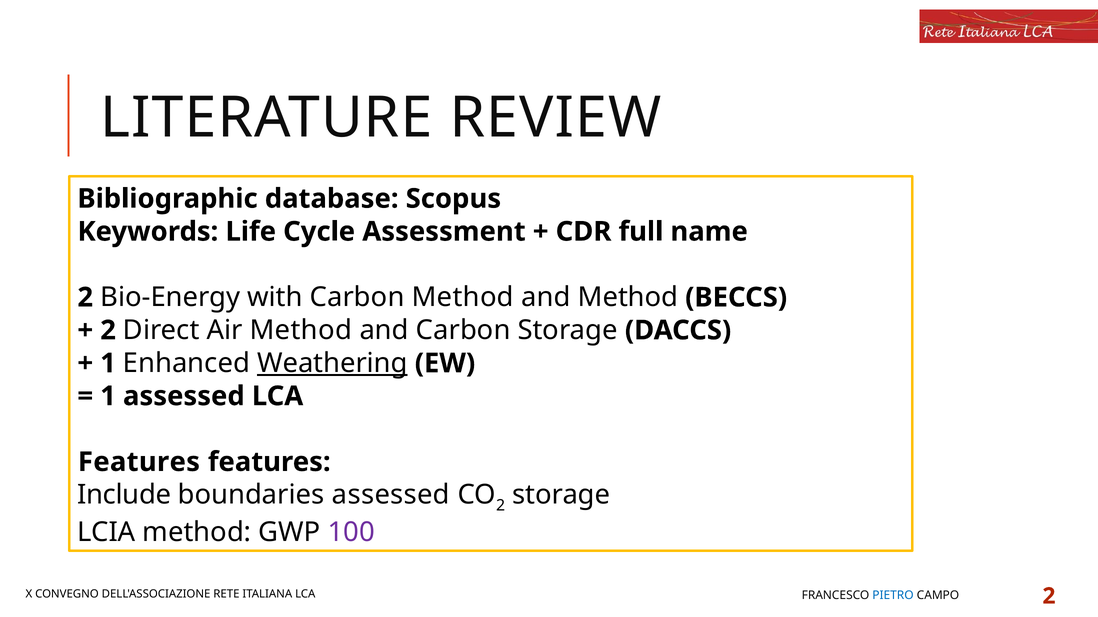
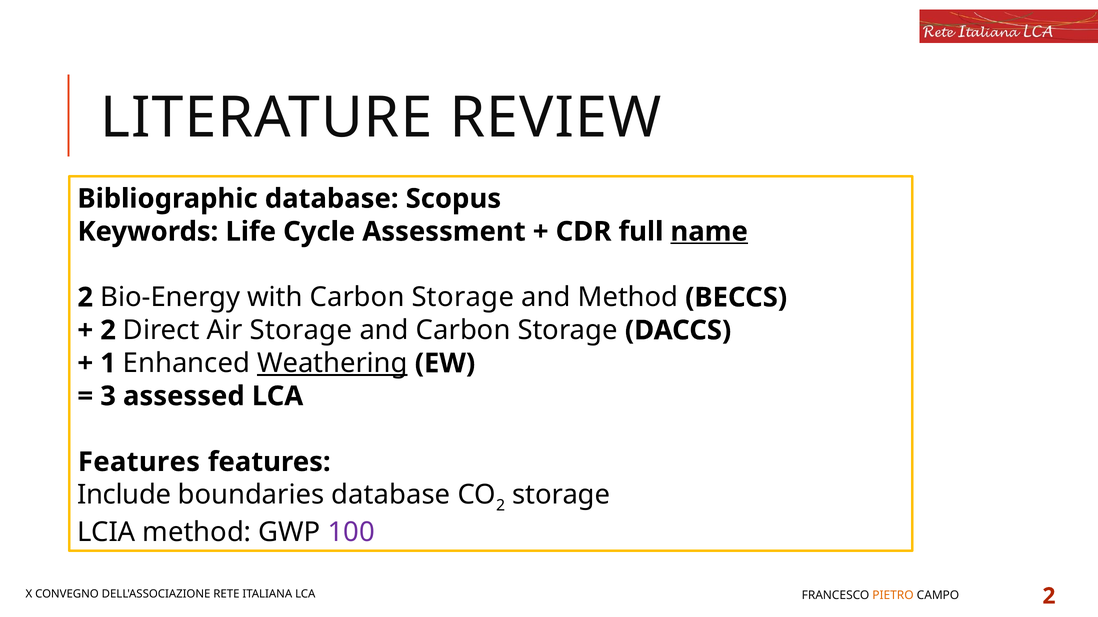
name underline: none -> present
with Carbon Method: Method -> Storage
Air Method: Method -> Storage
1 at (108, 397): 1 -> 3
boundaries assessed: assessed -> database
PIETRO colour: blue -> orange
